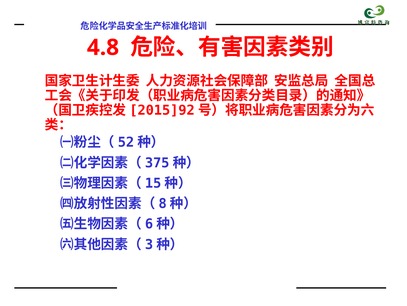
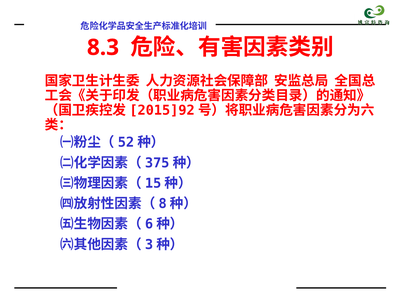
4.8: 4.8 -> 8.3
